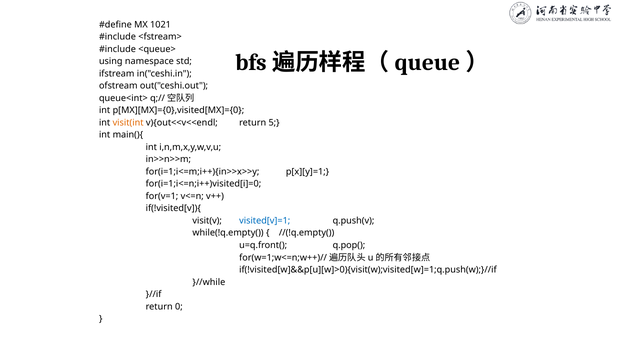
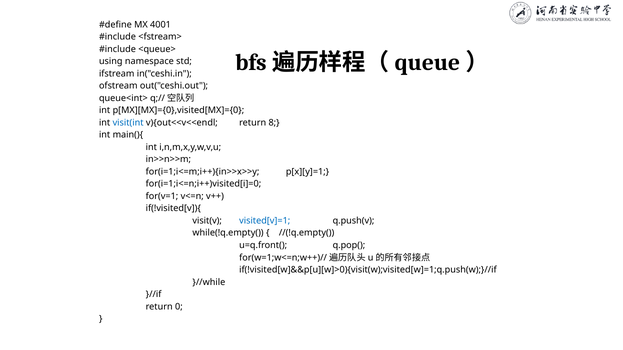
1021: 1021 -> 4001
visit(int colour: orange -> blue
5: 5 -> 8
